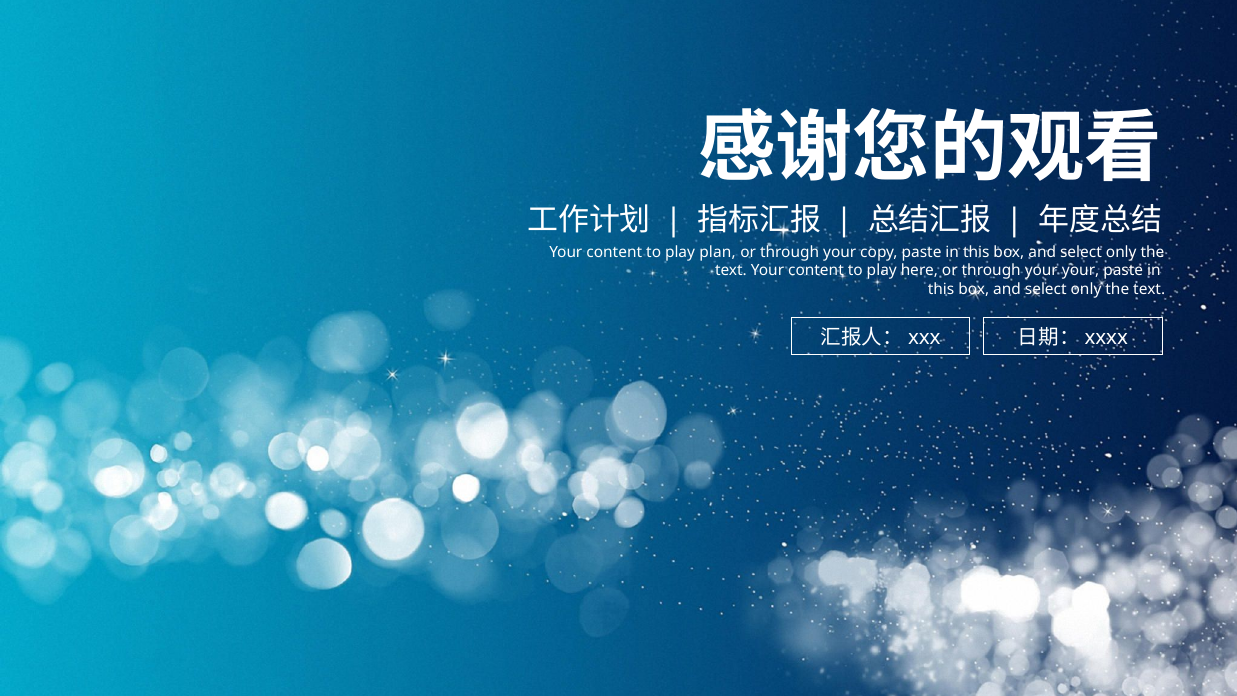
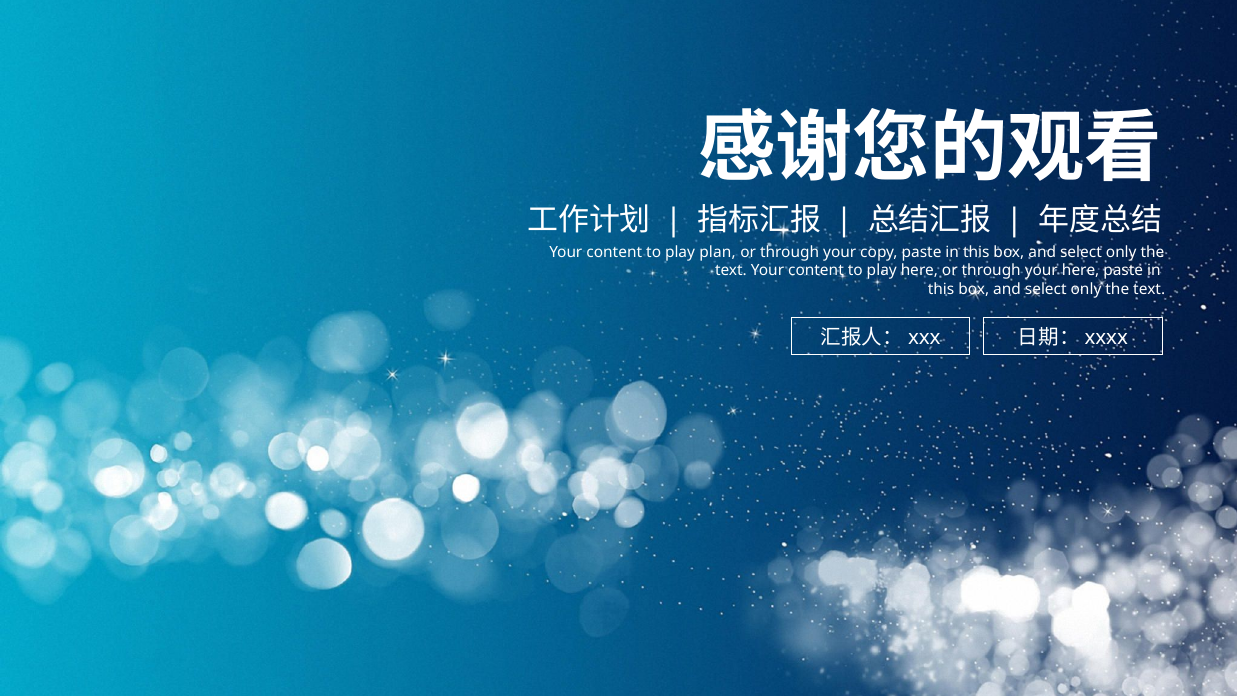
your your: your -> here
